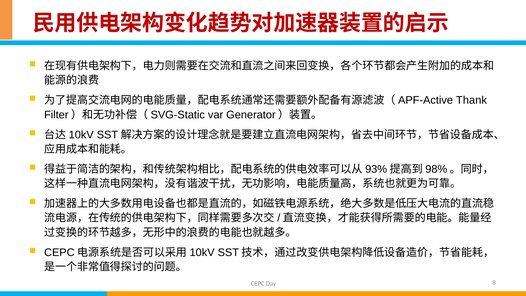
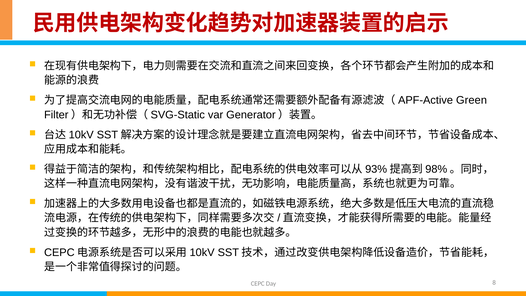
Thank: Thank -> Green
